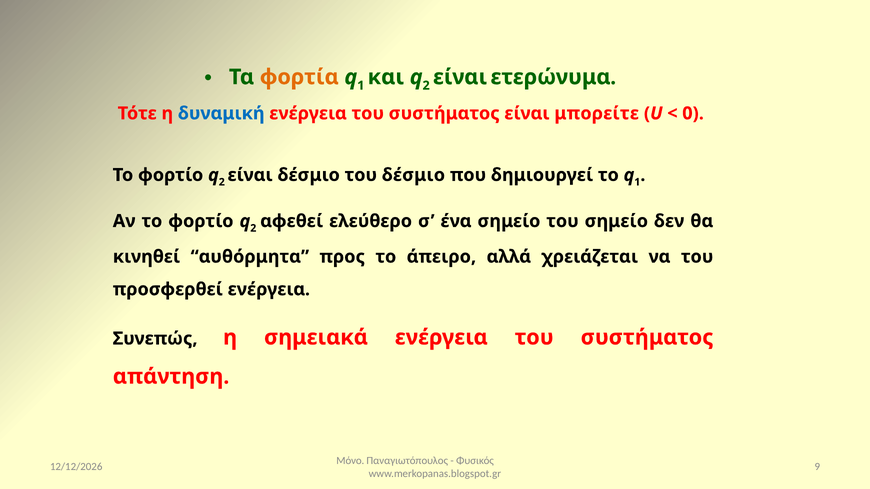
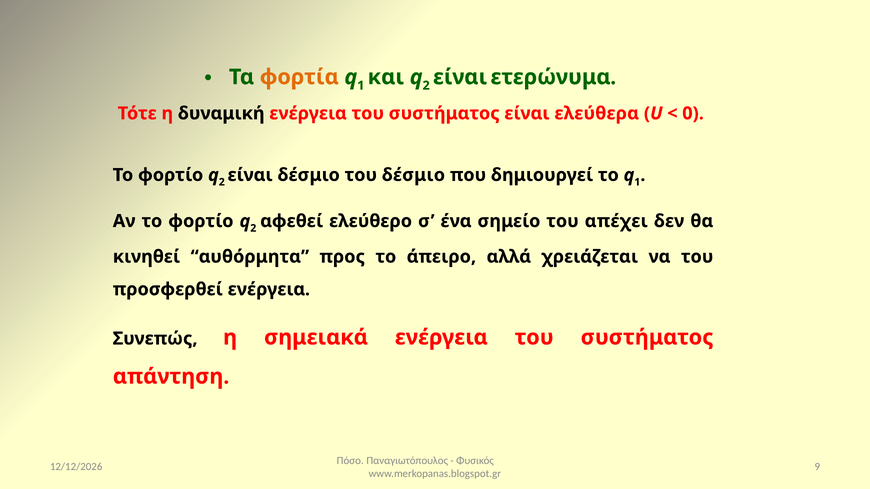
δυναμική colour: blue -> black
μπορείτε: μπορείτε -> ελεύθερα
του σημείο: σημείο -> απέχει
Μόνο: Μόνο -> Πόσο
